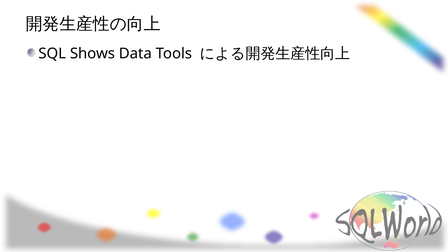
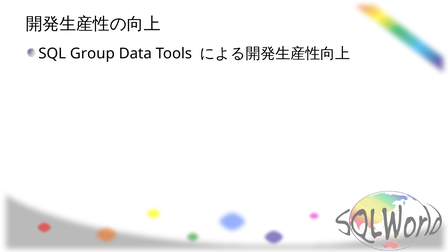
Shows: Shows -> Group
